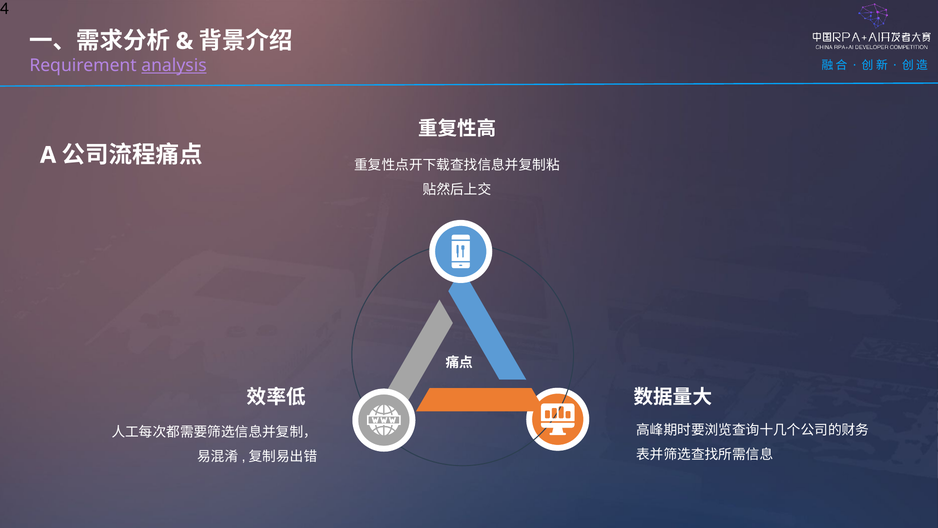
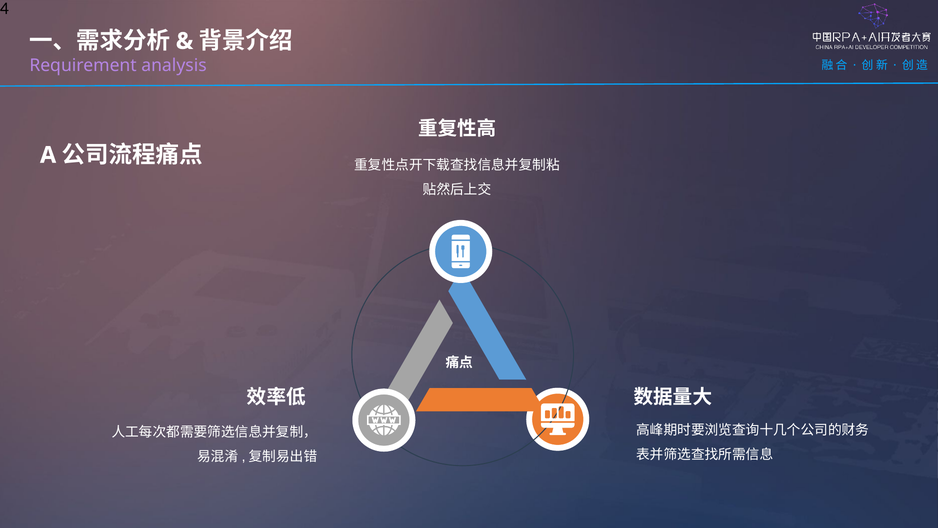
analysis underline: present -> none
